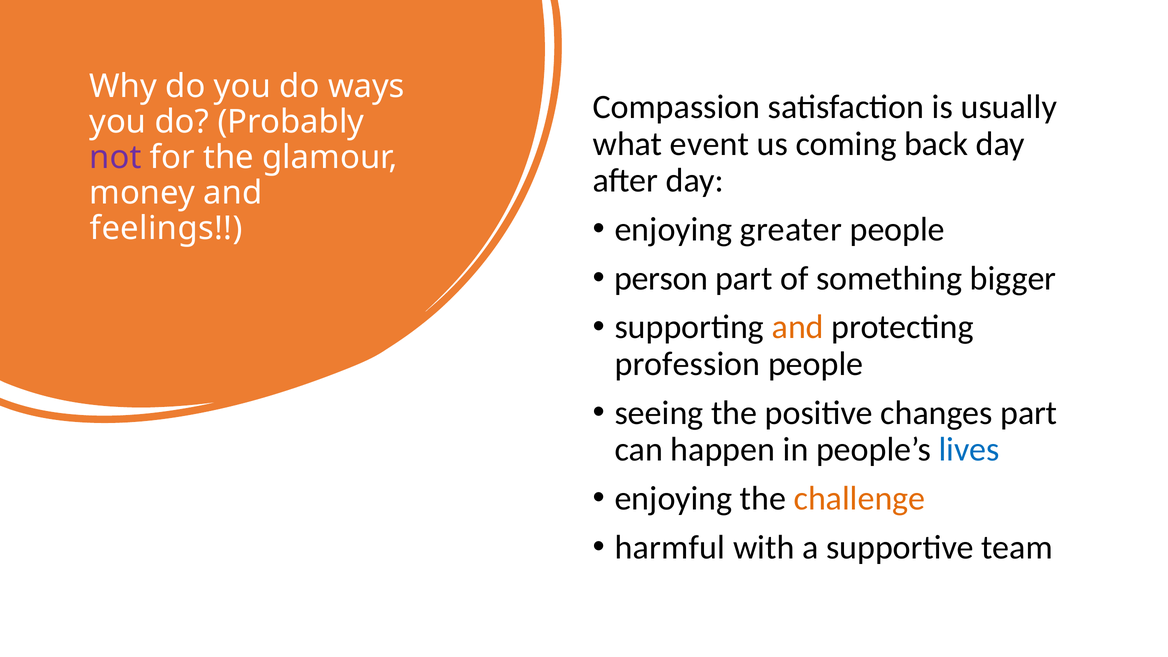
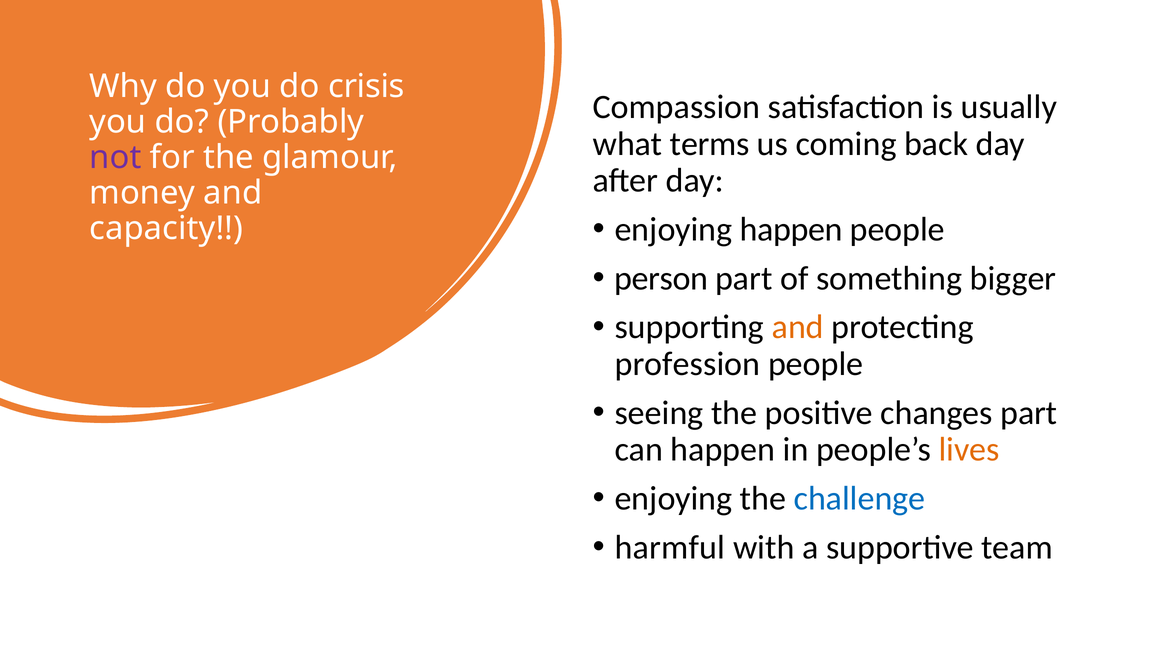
ways: ways -> crisis
event: event -> terms
enjoying greater: greater -> happen
feelings: feelings -> capacity
lives colour: blue -> orange
challenge colour: orange -> blue
